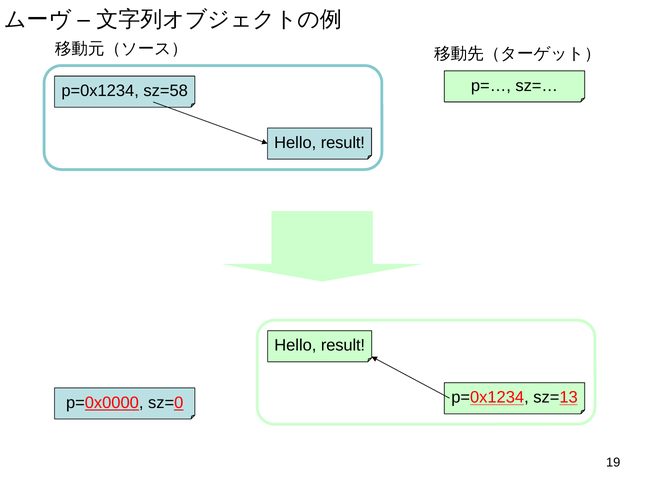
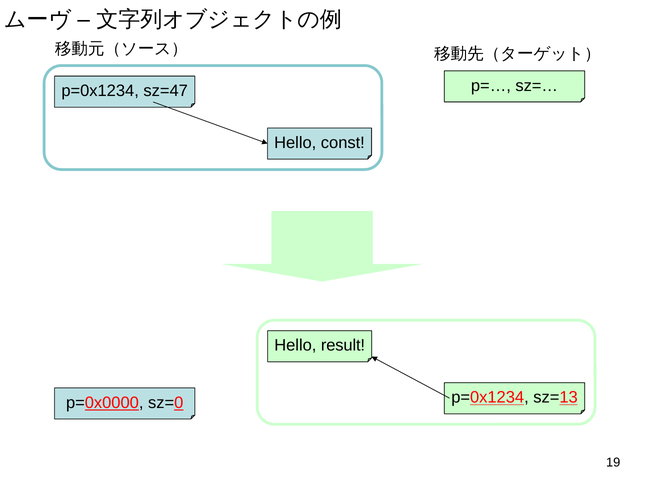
sz=58: sz=58 -> sz=47
result at (343, 143): result -> const
